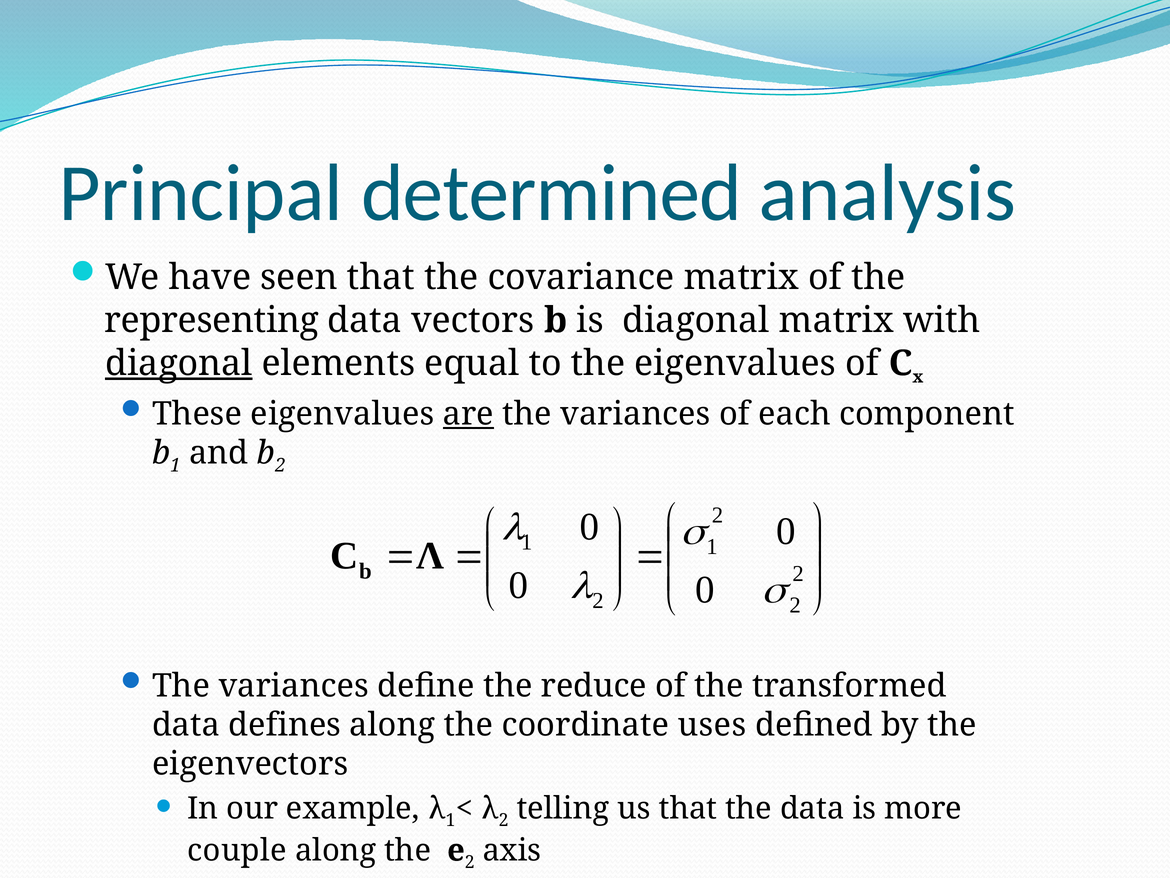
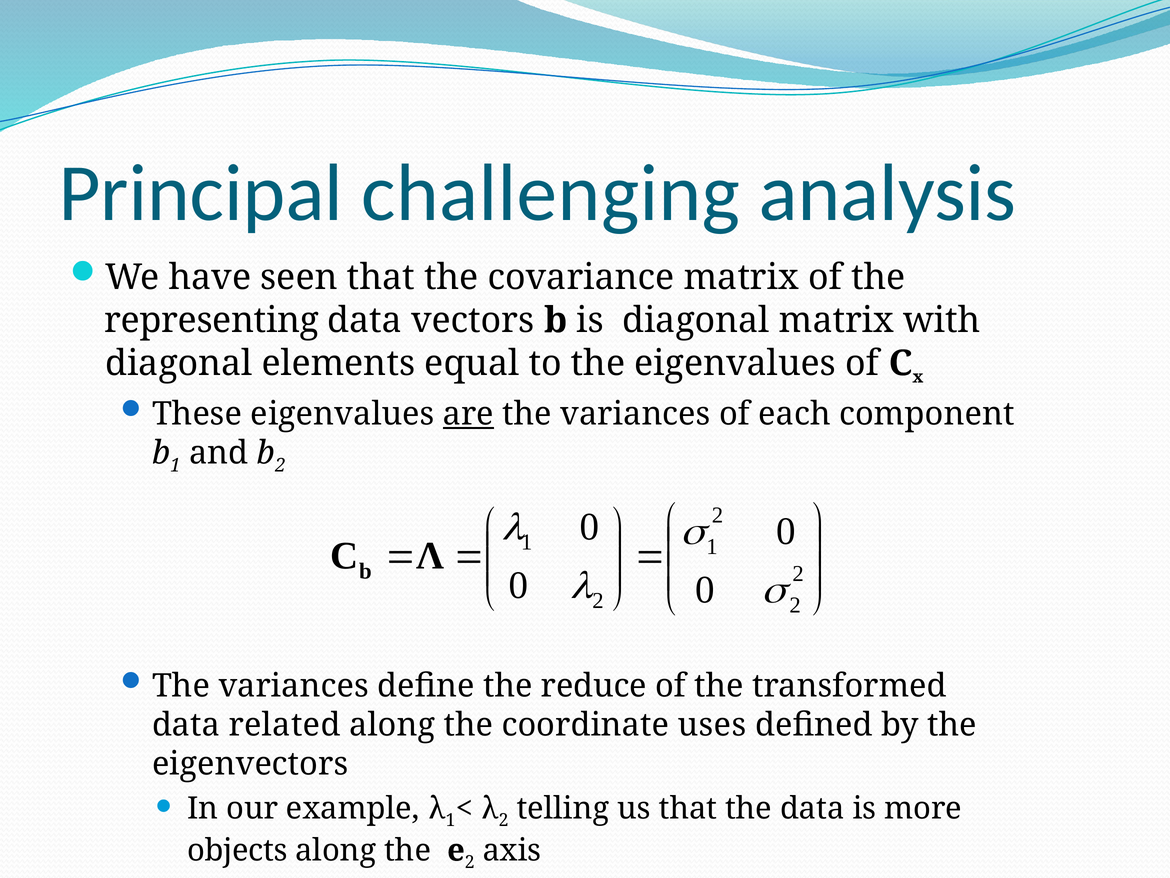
determined: determined -> challenging
diagonal at (179, 363) underline: present -> none
defines: defines -> related
couple: couple -> objects
